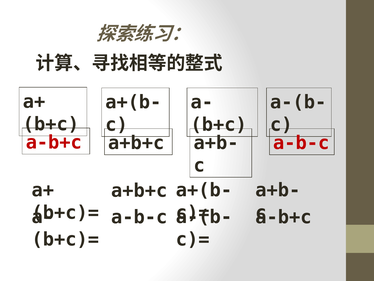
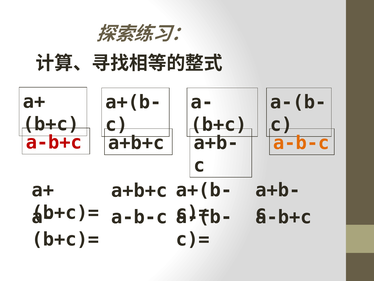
a-b-c at (301, 143) colour: red -> orange
